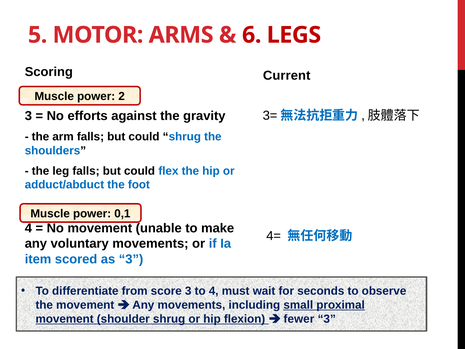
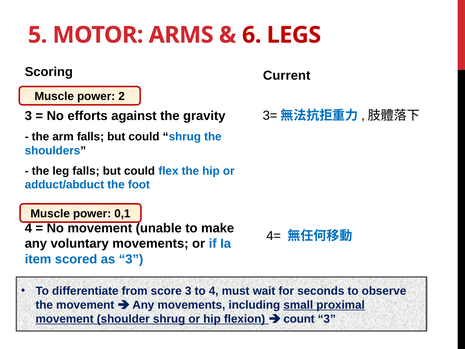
fewer: fewer -> count
